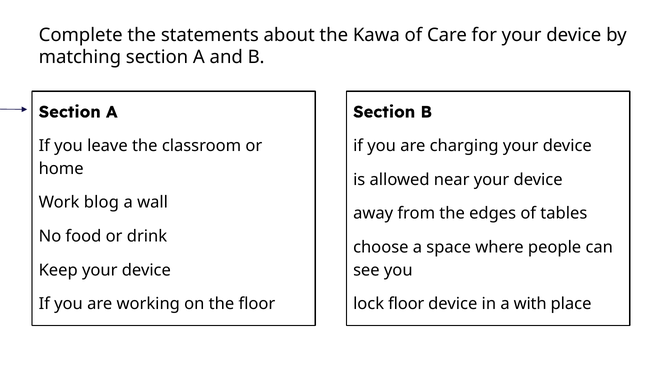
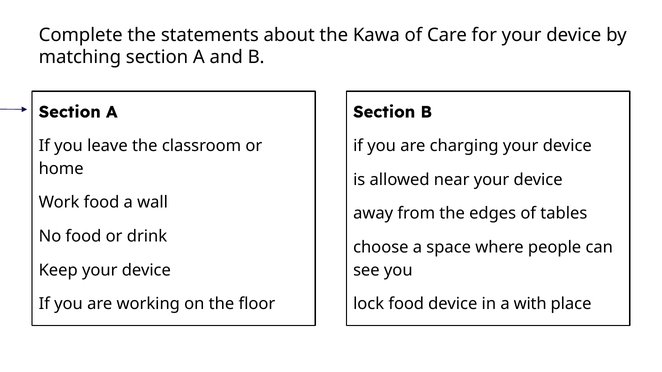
Work blog: blog -> food
lock floor: floor -> food
